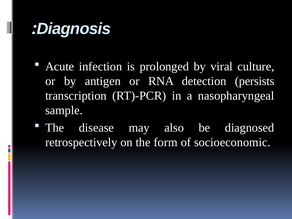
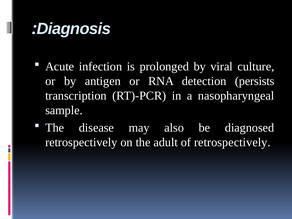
form: form -> adult
of socioeconomic: socioeconomic -> retrospectively
